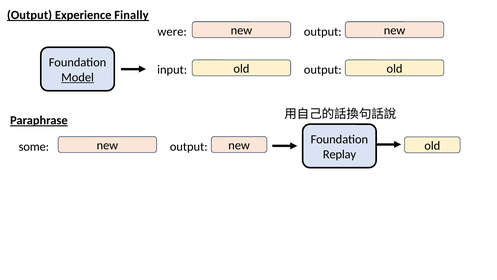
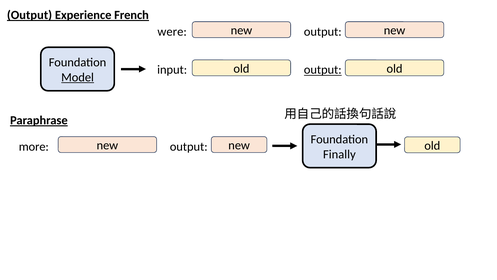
Finally: Finally -> French
output at (323, 70) underline: none -> present
some: some -> more
Replay: Replay -> Finally
